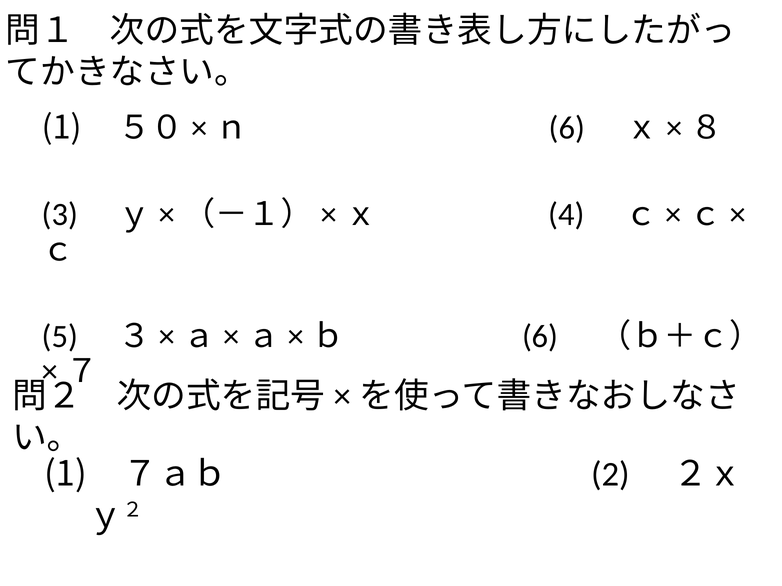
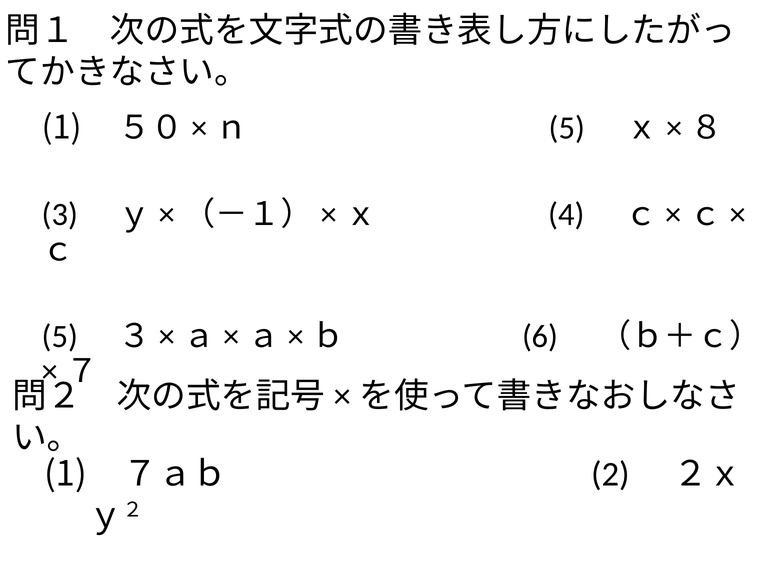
５０×ｎ 6: 6 -> 5
